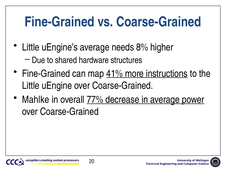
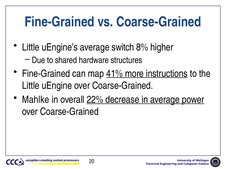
needs: needs -> switch
77%: 77% -> 22%
